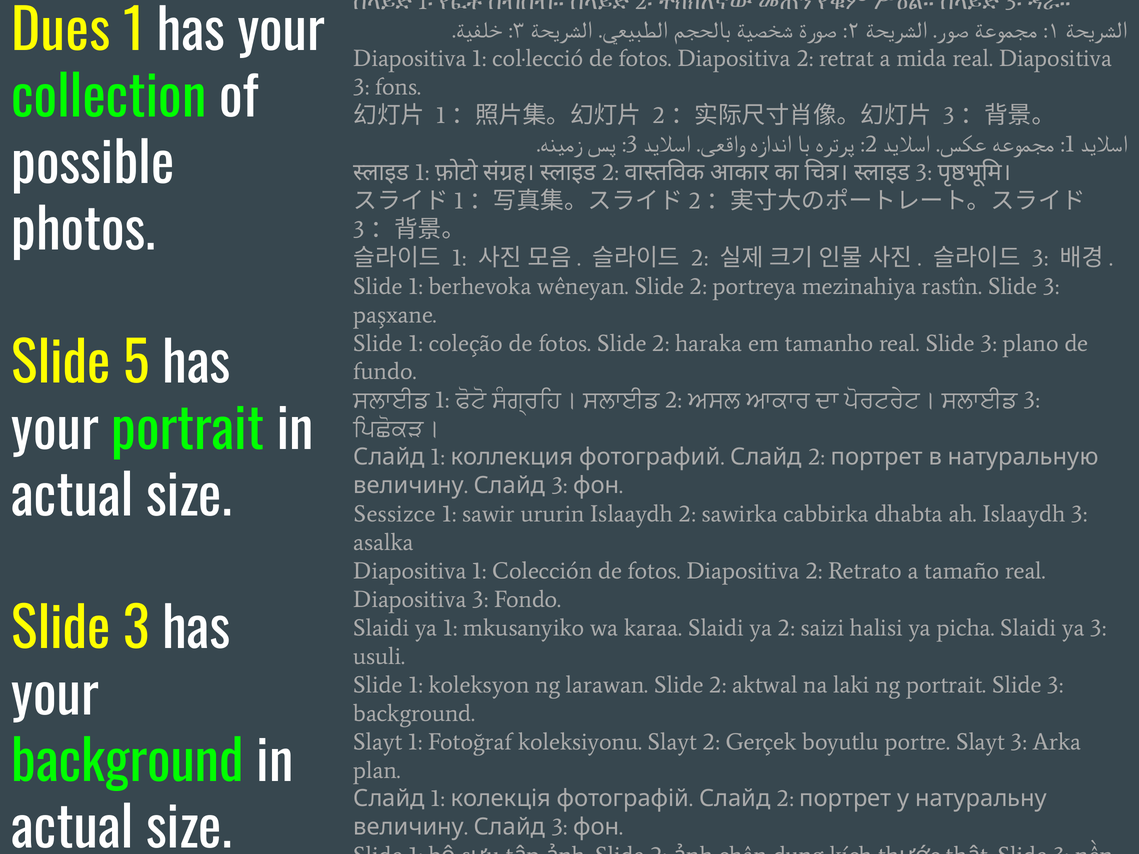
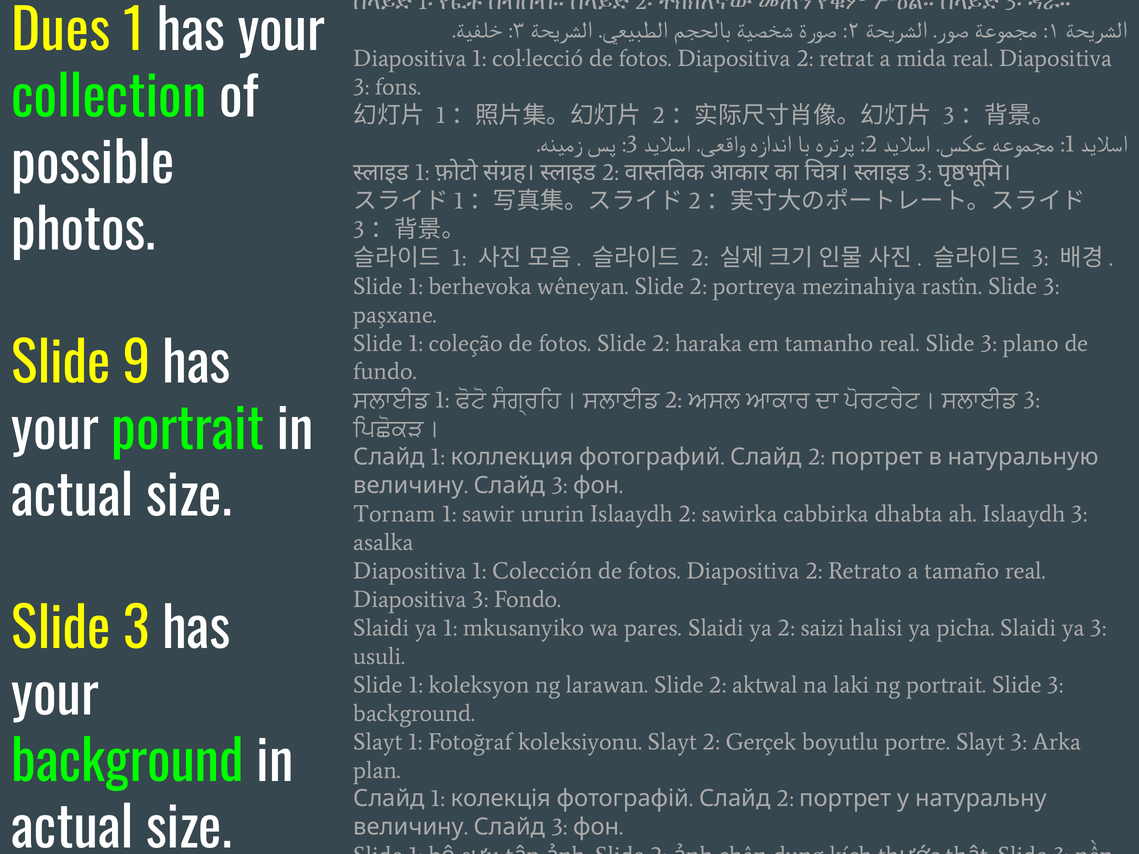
5: 5 -> 9
Sessizce: Sessizce -> Tornam
karaa: karaa -> pares
